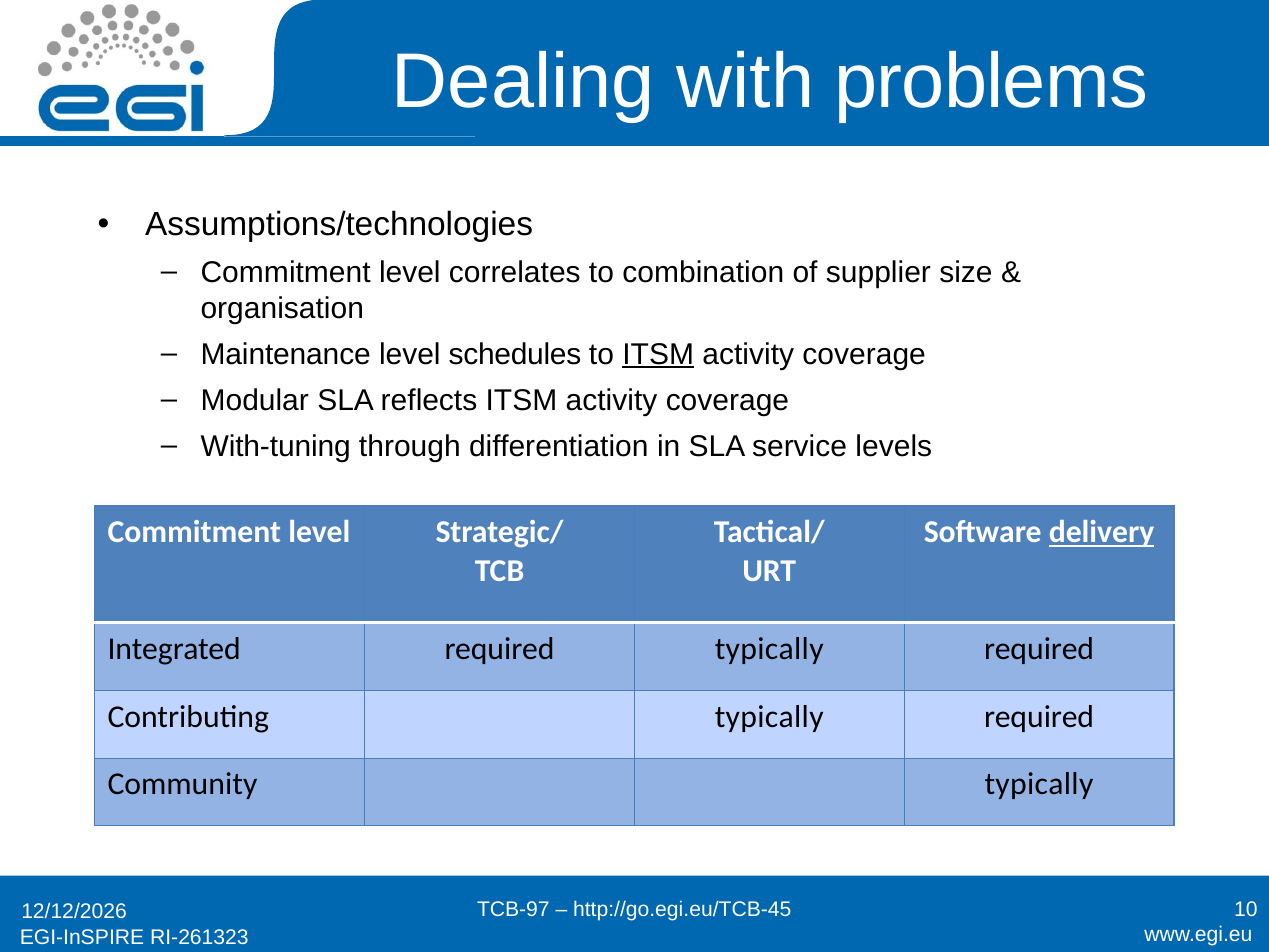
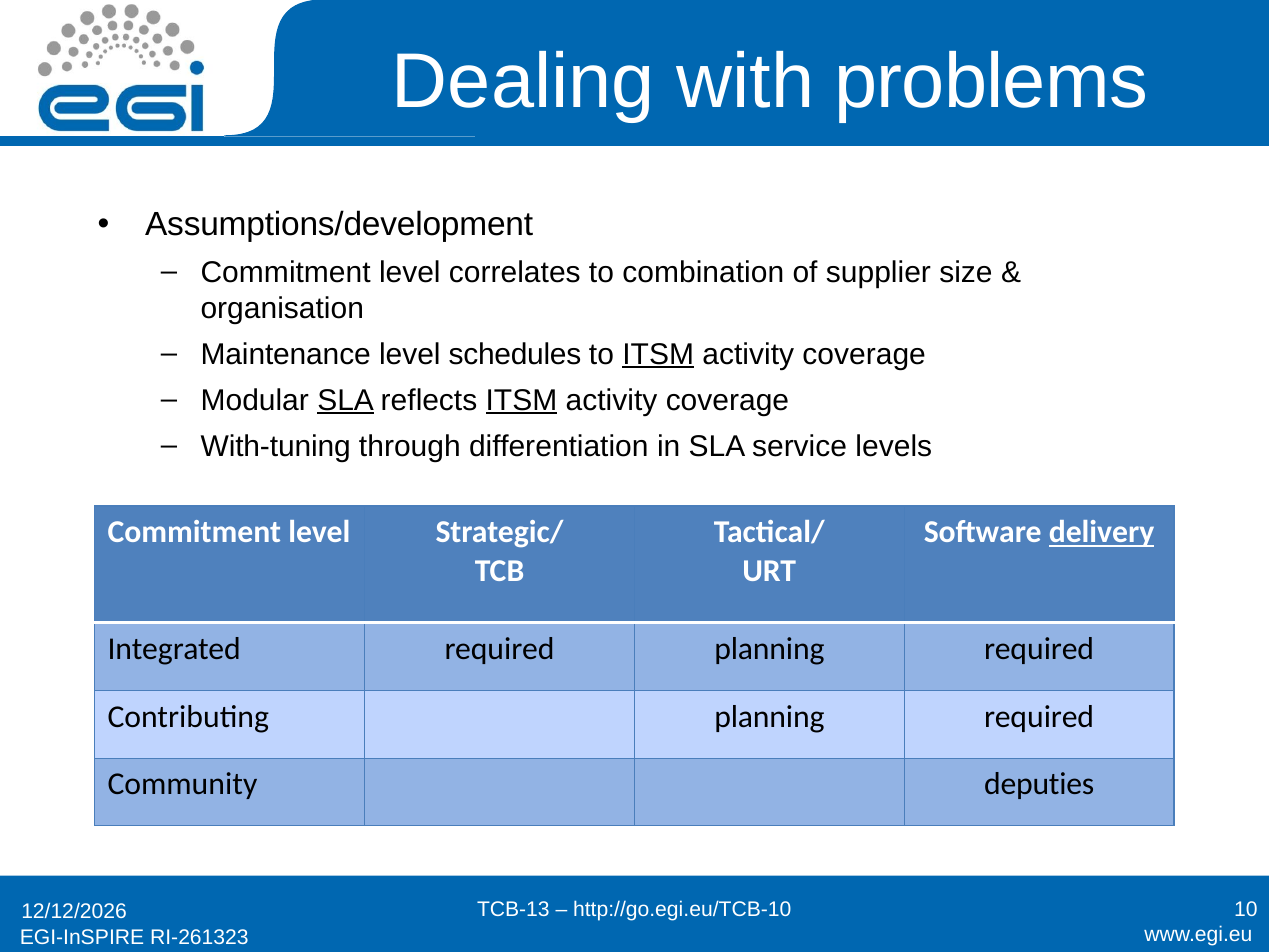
Assumptions/technologies: Assumptions/technologies -> Assumptions/development
SLA at (346, 400) underline: none -> present
ITSM at (521, 400) underline: none -> present
required typically: typically -> planning
Contributing typically: typically -> planning
Community typically: typically -> deputies
TCB-97: TCB-97 -> TCB-13
http://go.egi.eu/TCB-45: http://go.egi.eu/TCB-45 -> http://go.egi.eu/TCB-10
